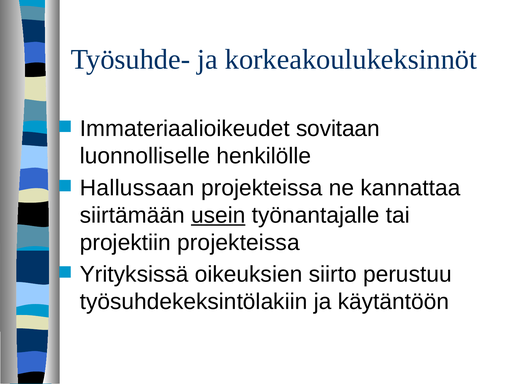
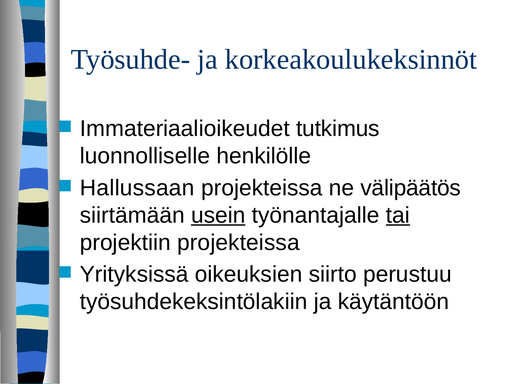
sovitaan: sovitaan -> tutkimus
kannattaa: kannattaa -> välipäätös
tai underline: none -> present
